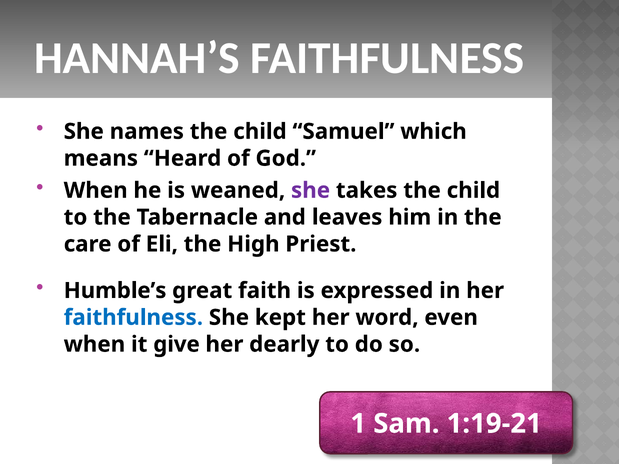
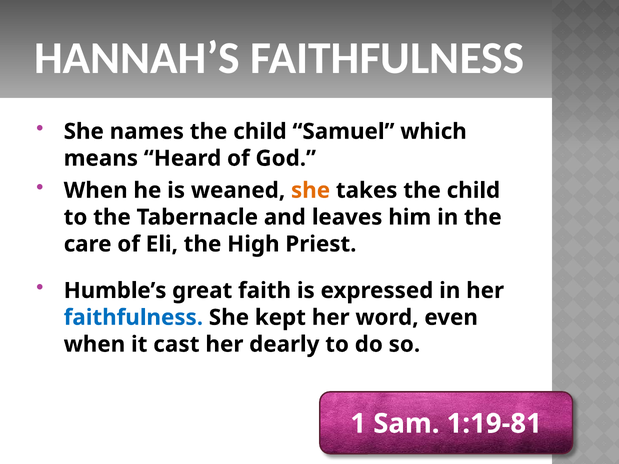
she at (311, 190) colour: purple -> orange
give: give -> cast
1:19-21: 1:19-21 -> 1:19-81
